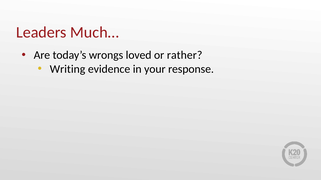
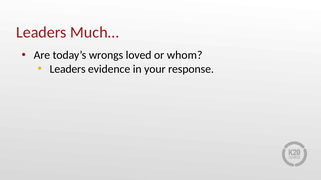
rather: rather -> whom
Writing at (68, 69): Writing -> Leaders
